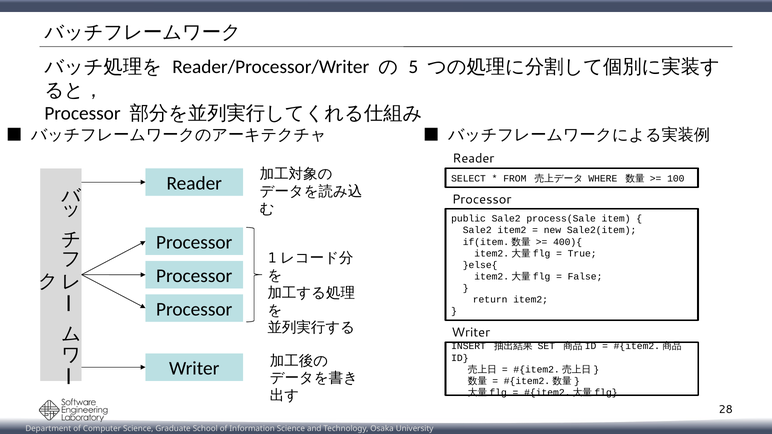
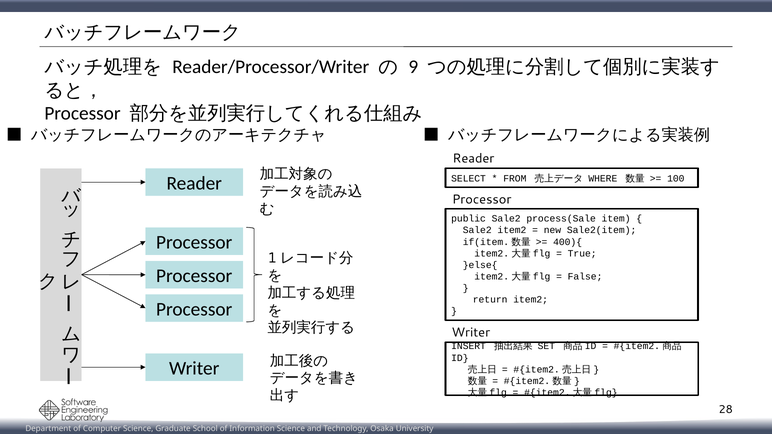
5: 5 -> 9
